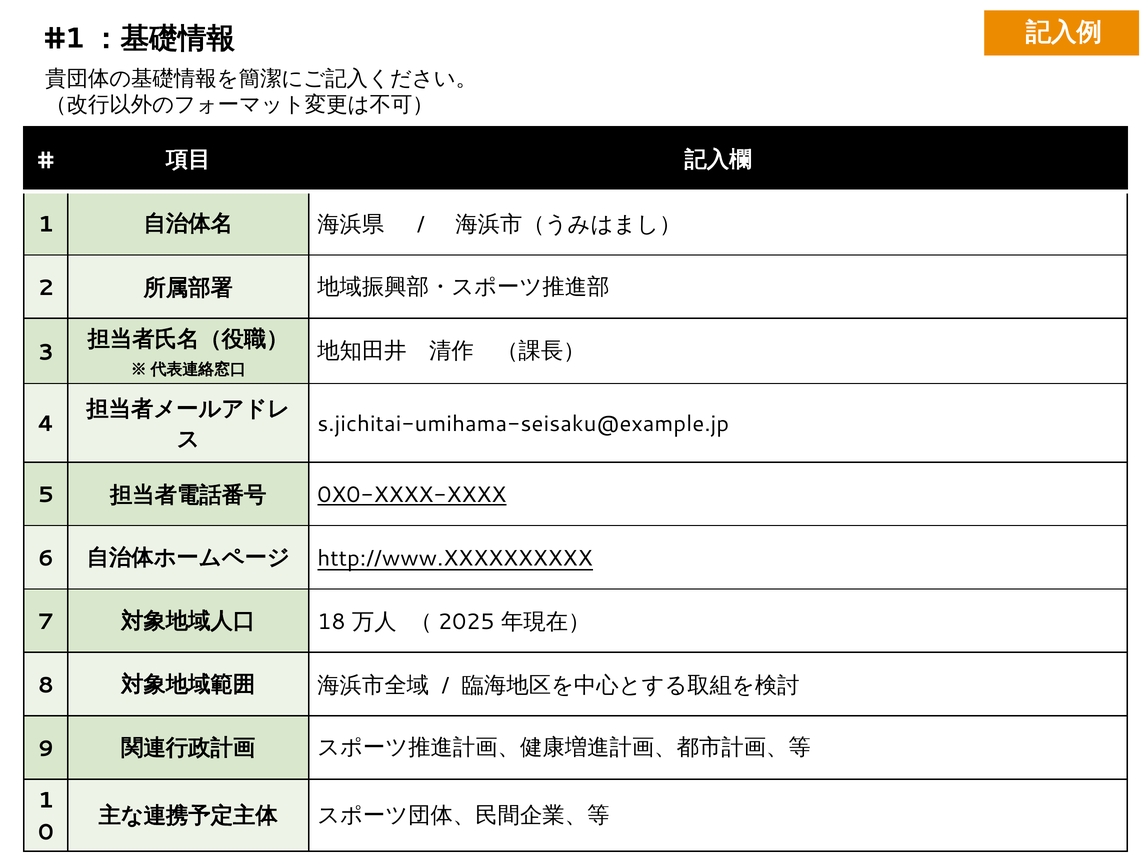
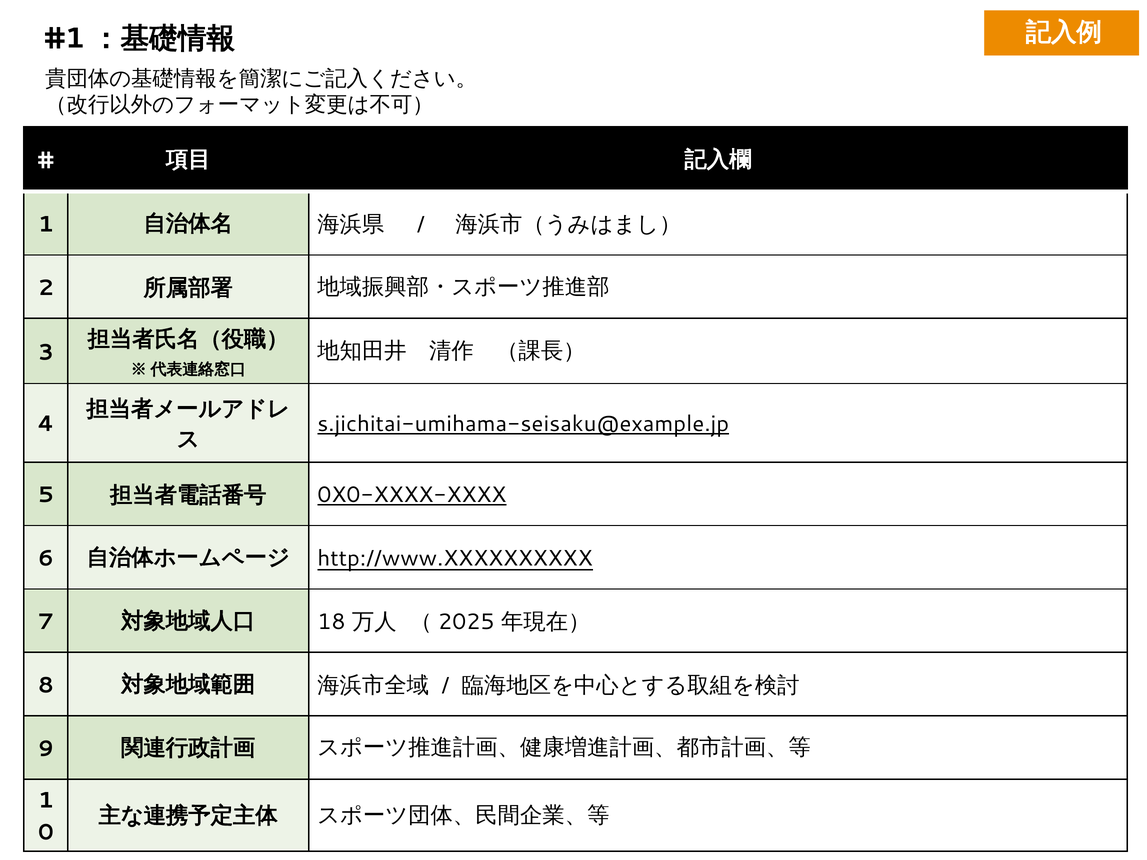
s.jichitai-umihama-seisaku@example.jp underline: none -> present
